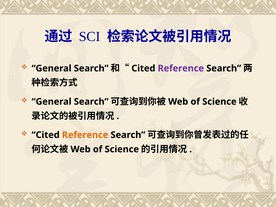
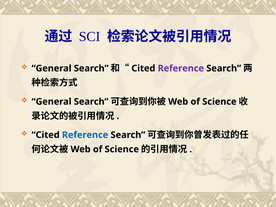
Reference at (85, 135) colour: orange -> blue
